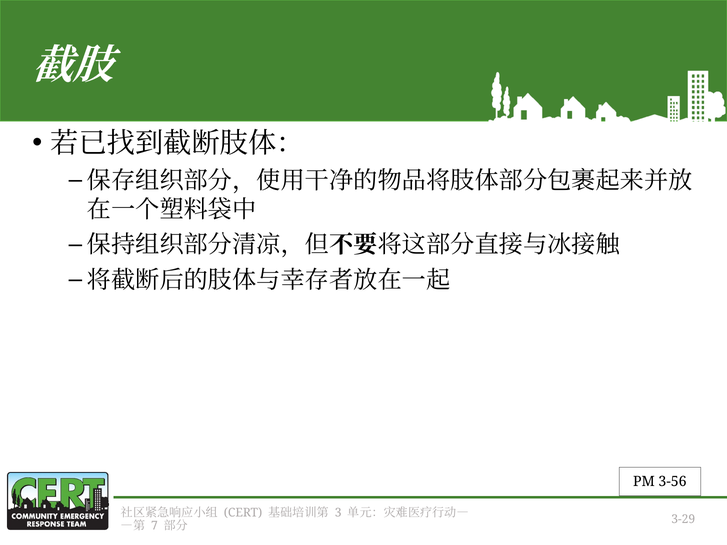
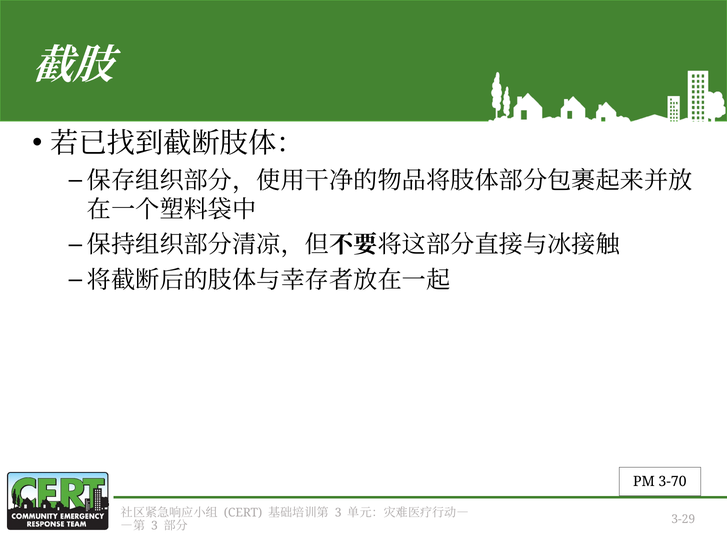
3-56: 3-56 -> 3-70
7 at (155, 526): 7 -> 3
